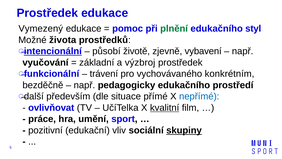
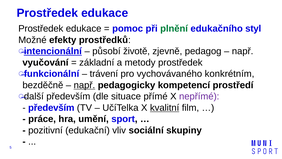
Vymezený at (41, 29): Vymezený -> Prostředek
života: života -> efekty
vybavení: vybavení -> pedagog
výzbroj: výzbroj -> metody
např at (84, 85) underline: none -> present
pedagogicky edukačního: edukačního -> kompetencí
nepřímé colour: blue -> purple
ovlivňovat at (51, 108): ovlivňovat -> především
skupiny underline: present -> none
